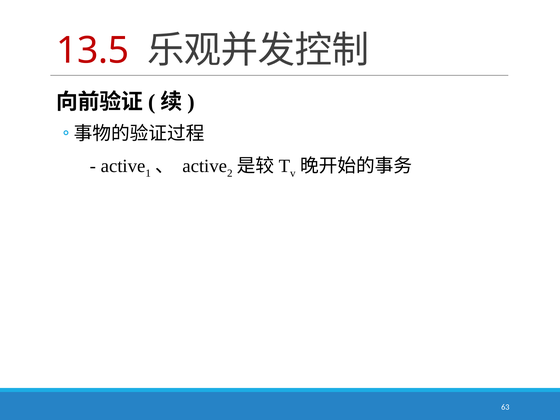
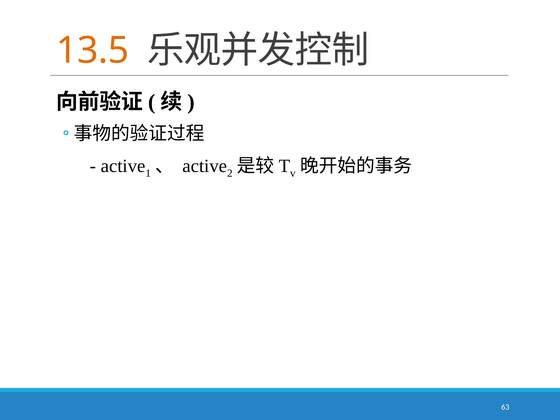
13.5 colour: red -> orange
